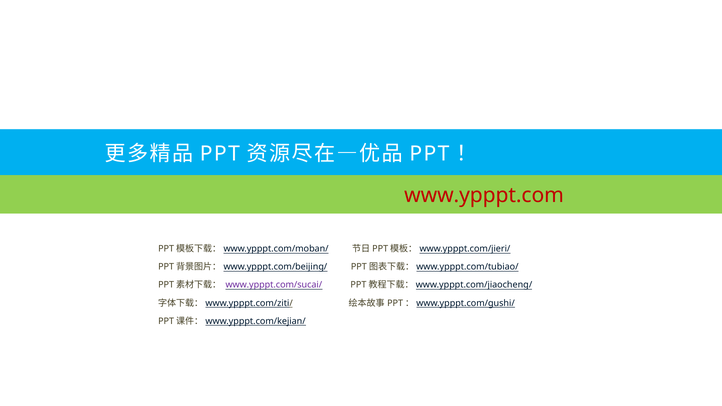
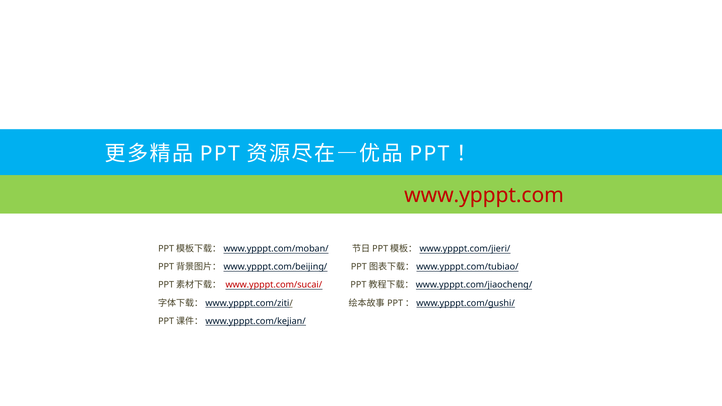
www.ypppt.com/sucai/ colour: purple -> red
